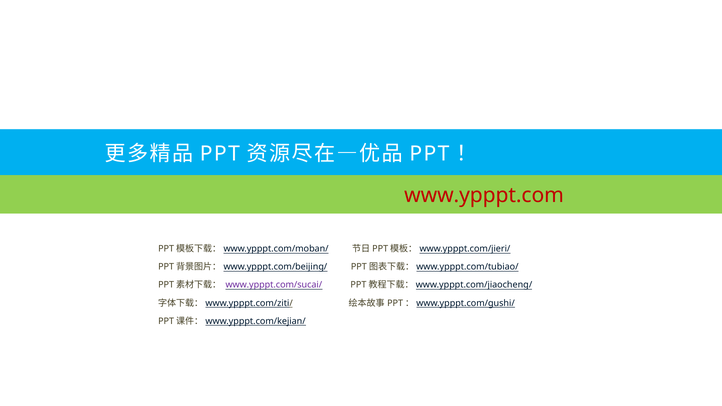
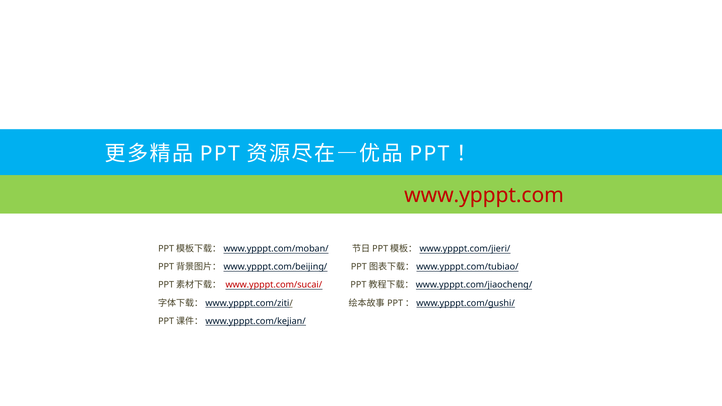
www.ypppt.com/sucai/ colour: purple -> red
